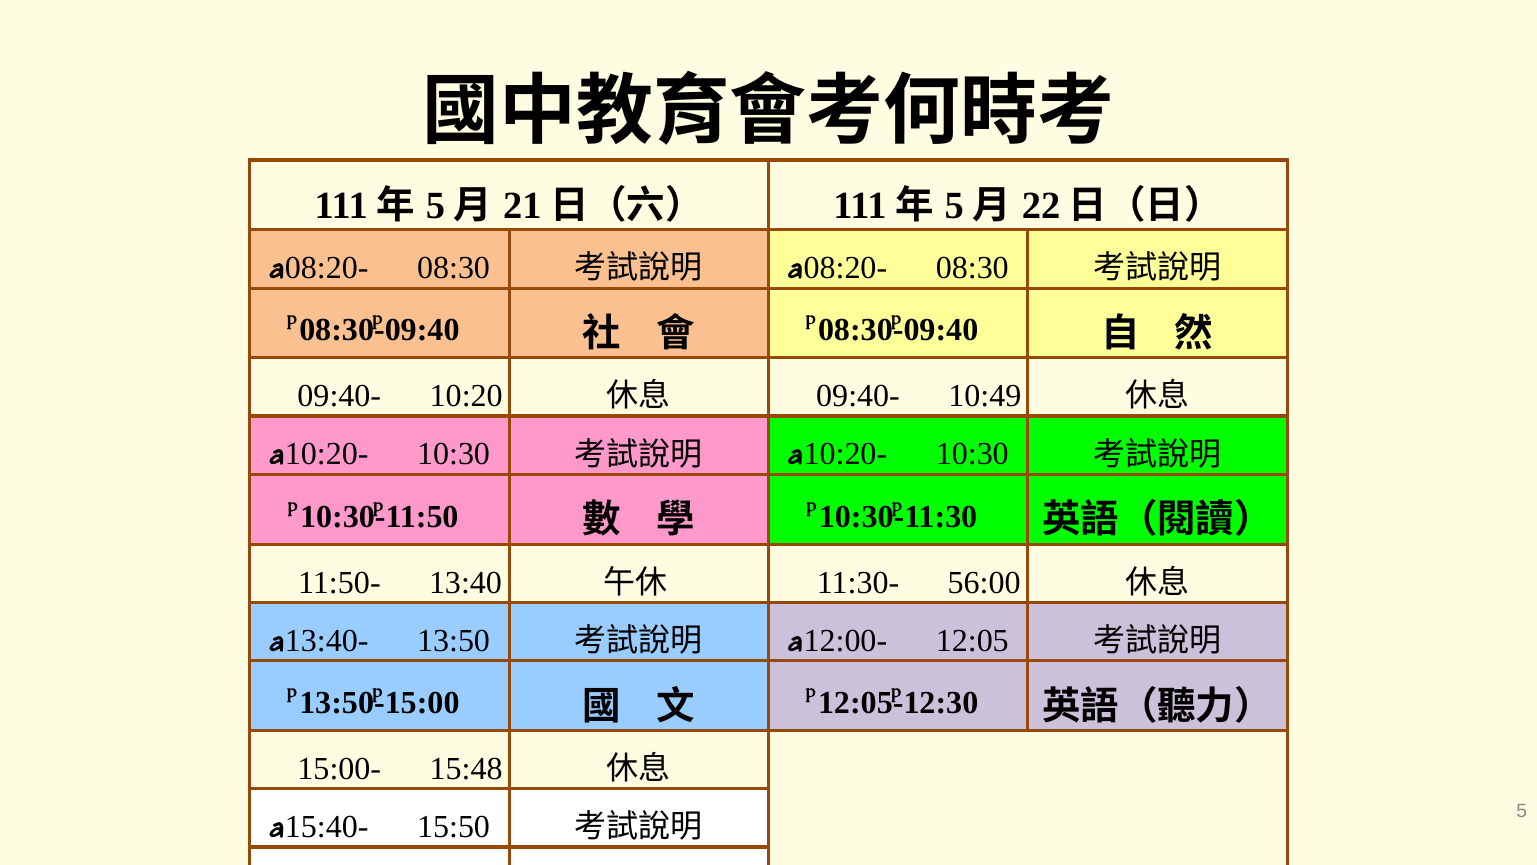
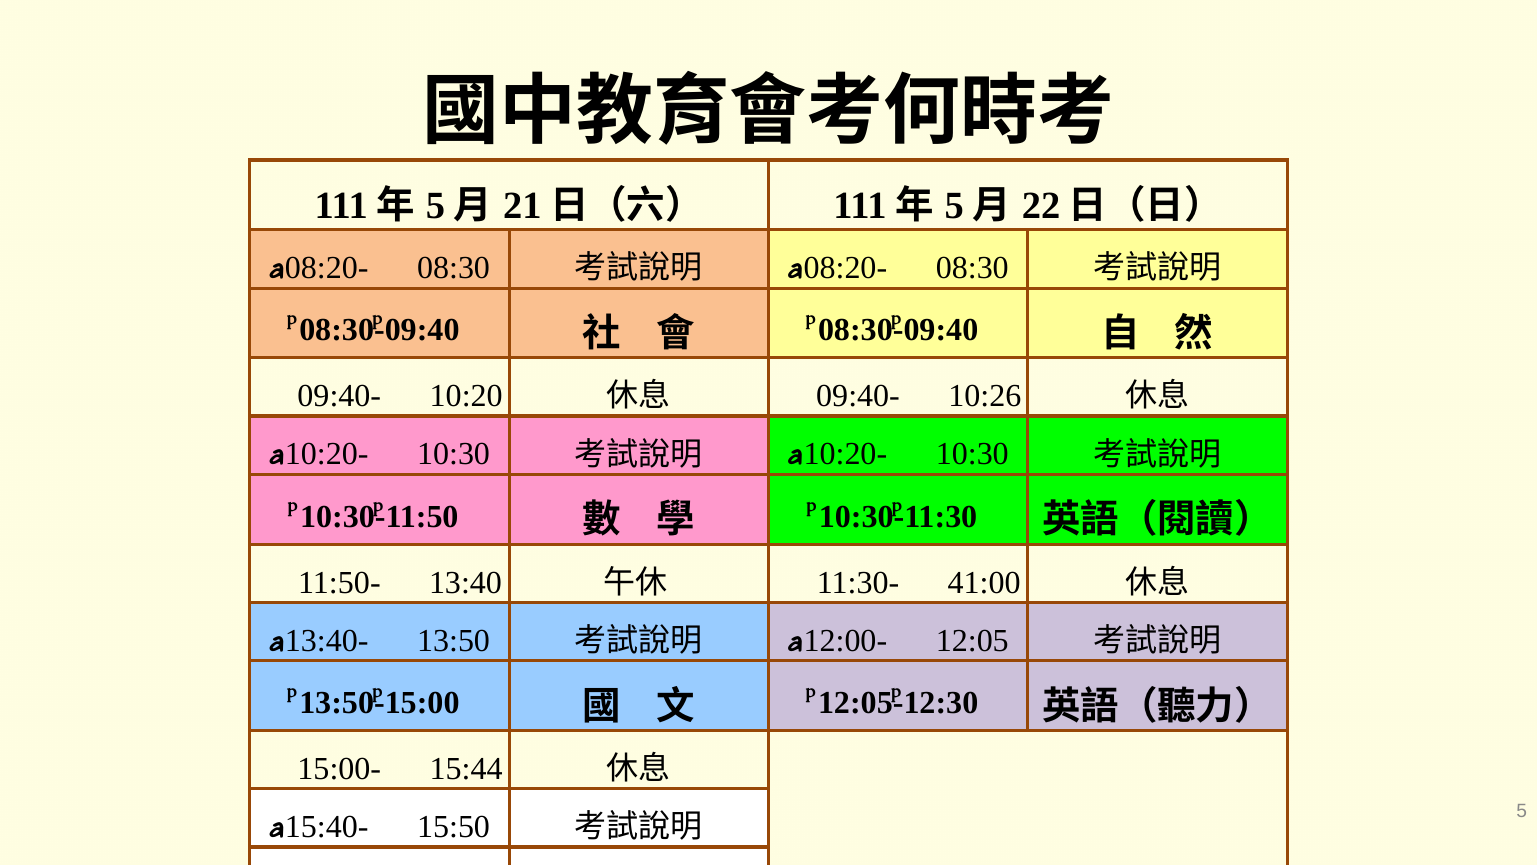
10:49: 10:49 -> 10:26
56:00: 56:00 -> 41:00
15:48: 15:48 -> 15:44
